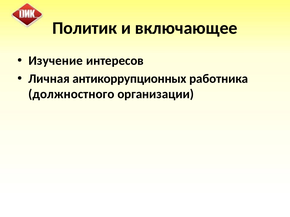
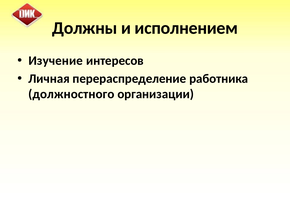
Политик: Политик -> Должны
включающее: включающее -> исполнением
антикоррупционных: антикоррупционных -> перераспределение
